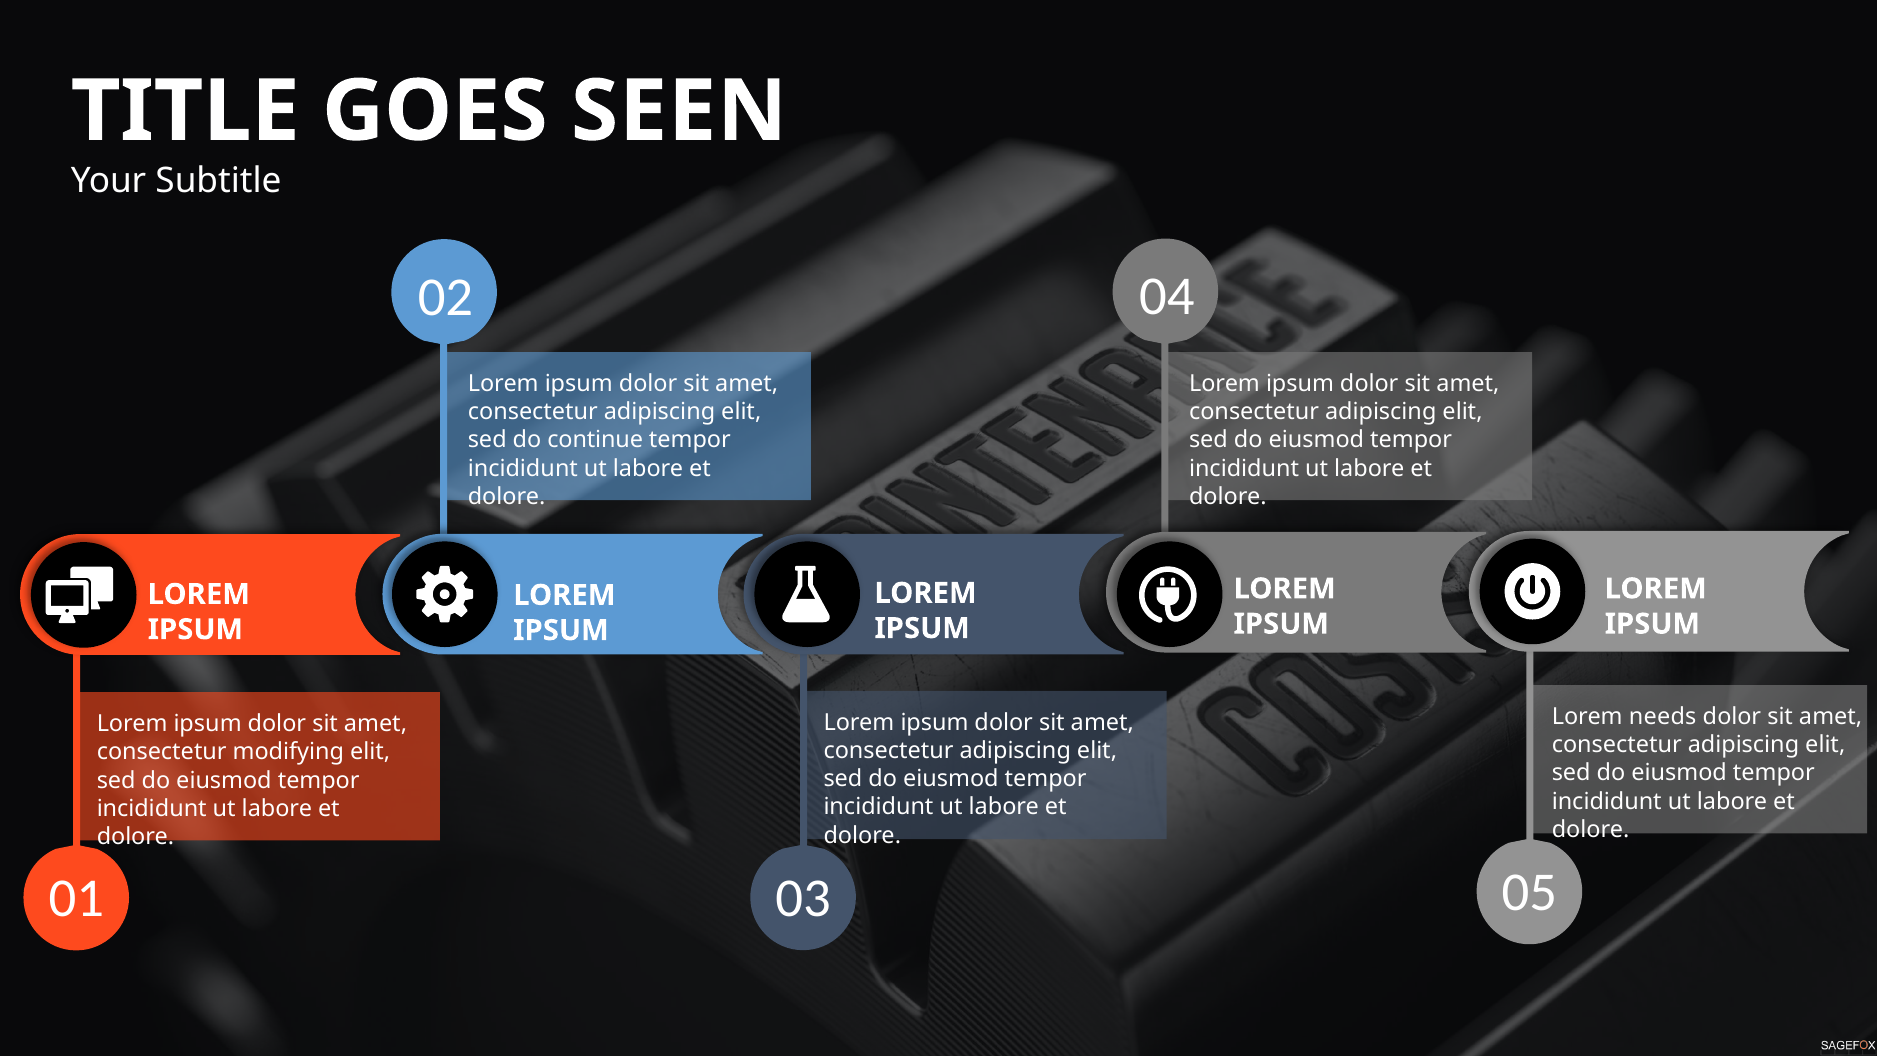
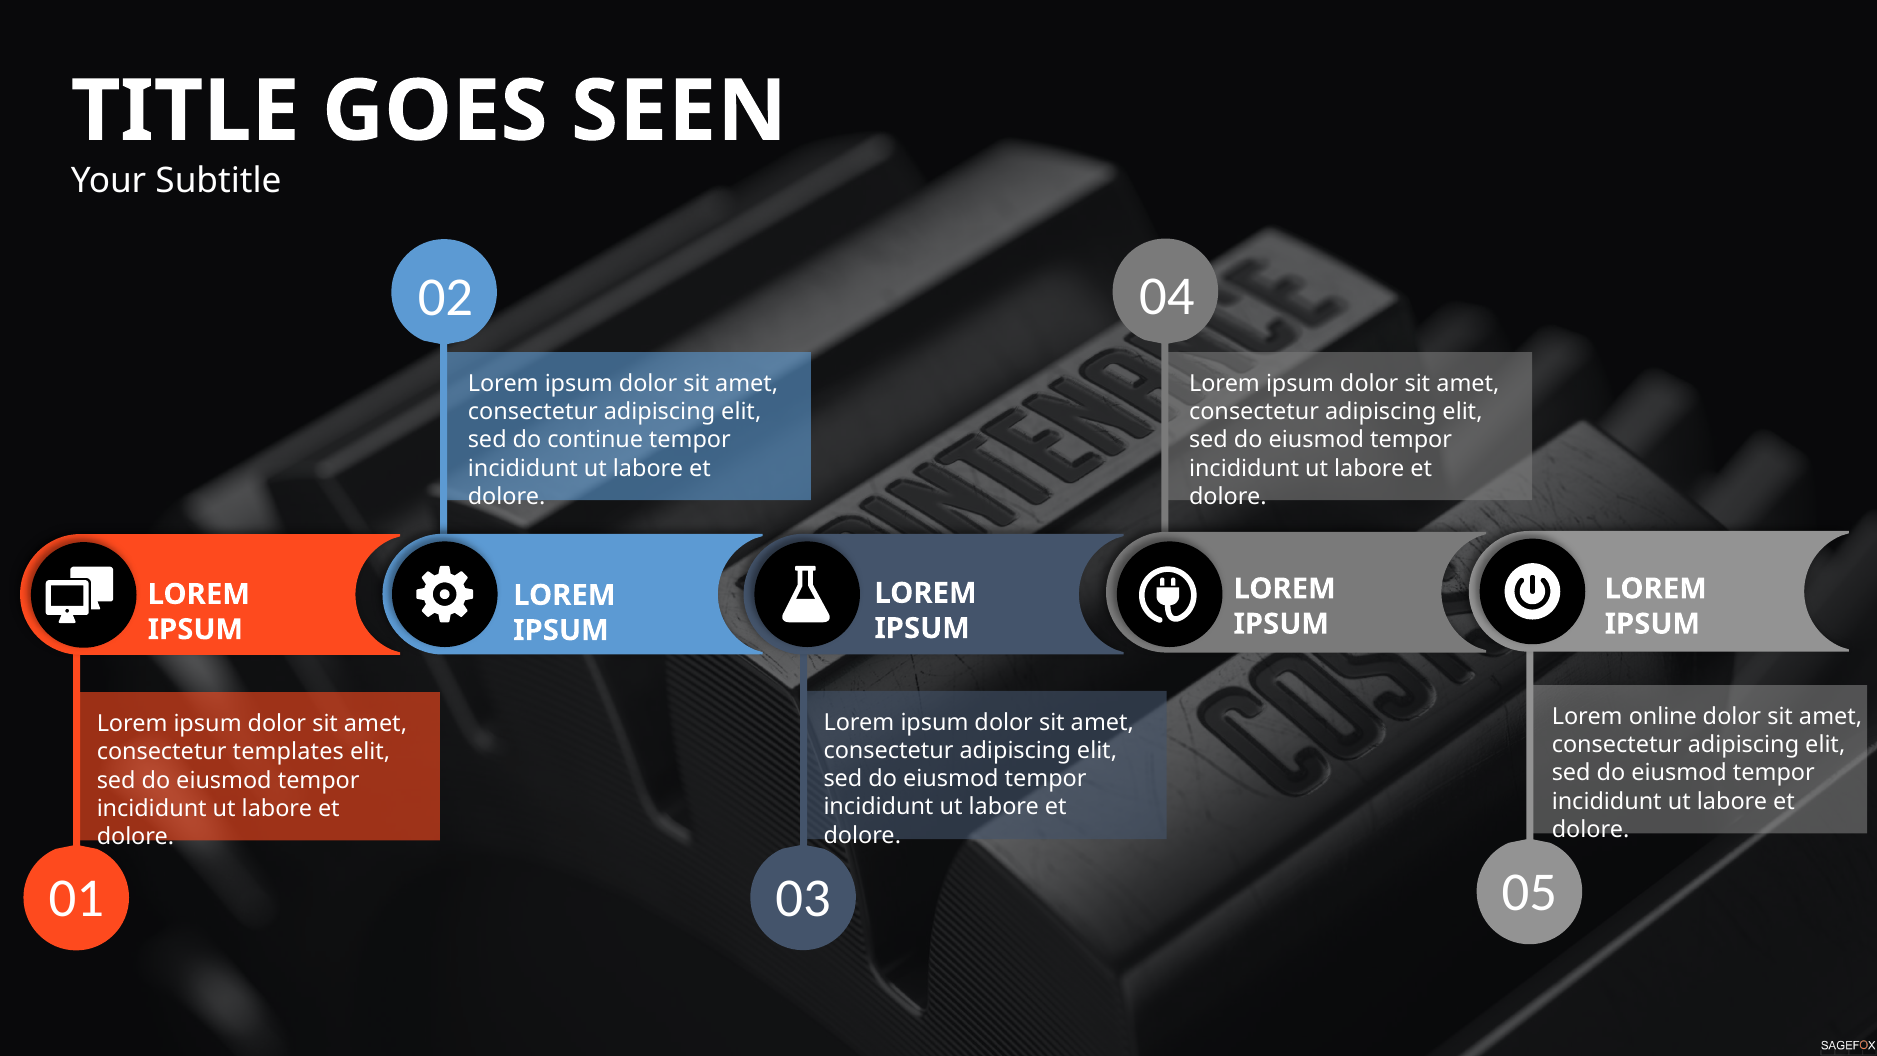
needs: needs -> online
modifying: modifying -> templates
